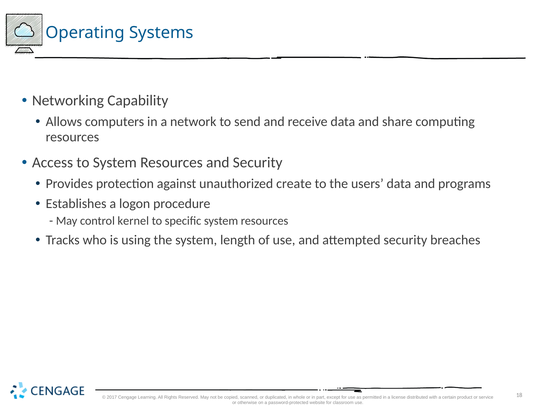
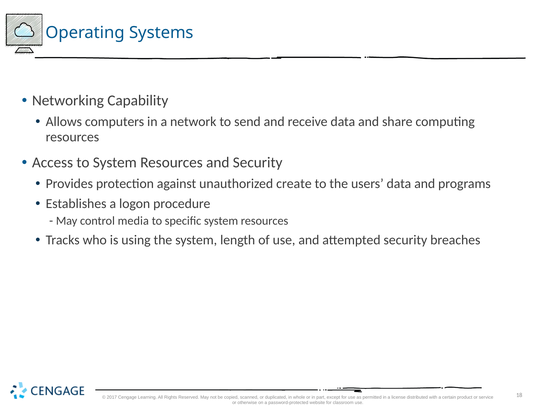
kernel: kernel -> media
